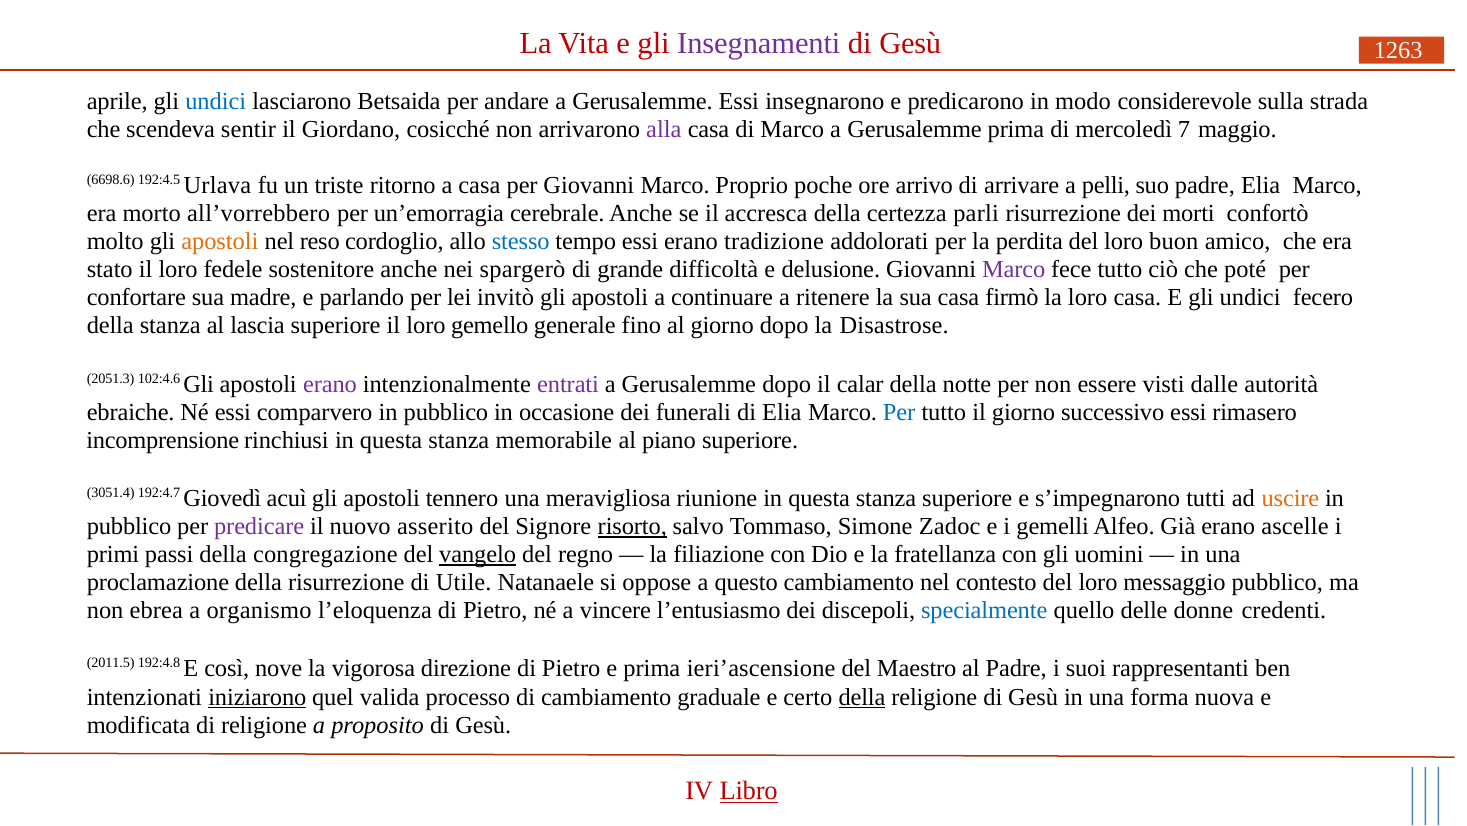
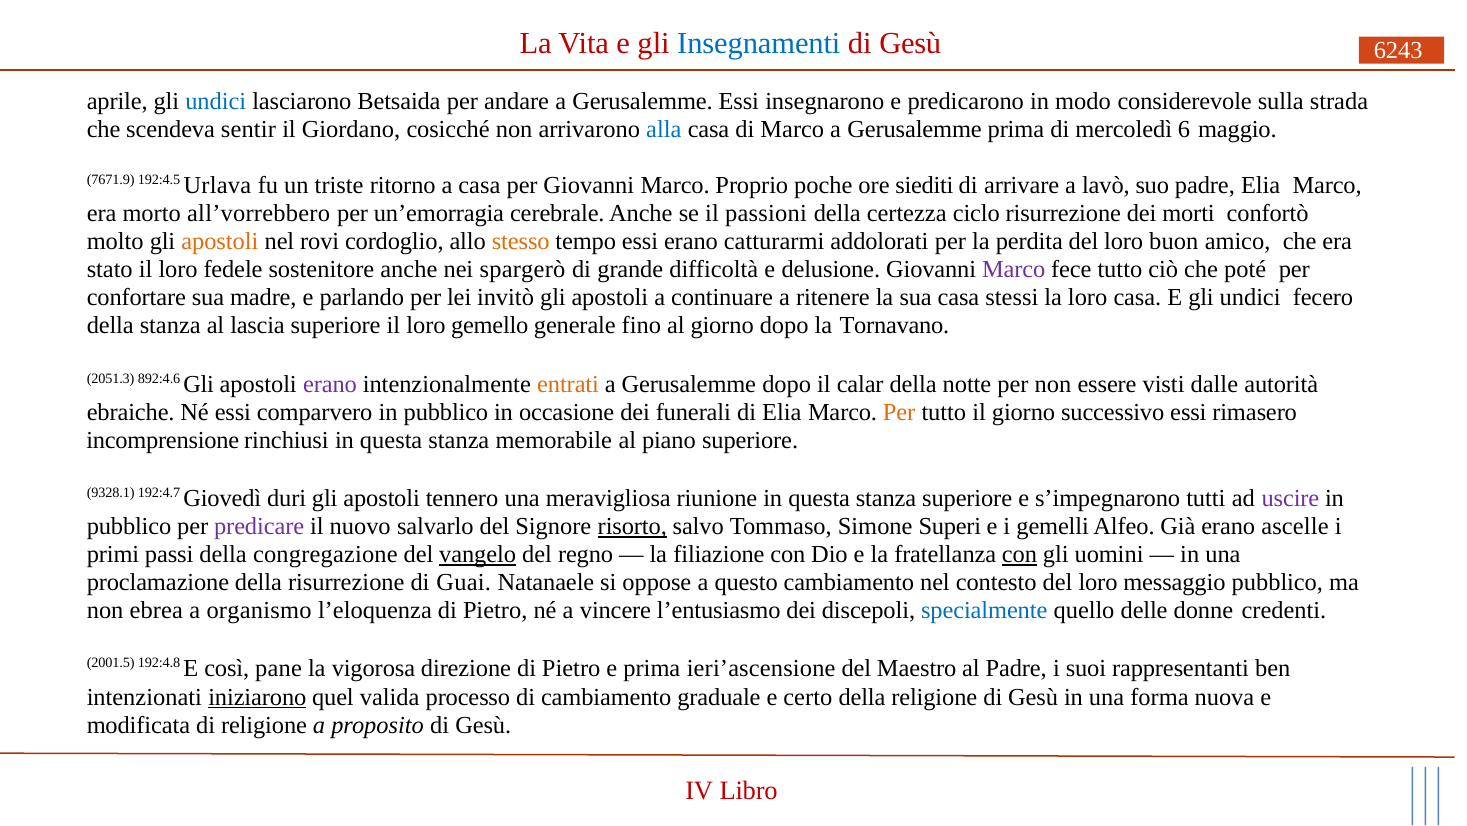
Insegnamenti colour: purple -> blue
1263: 1263 -> 6243
alla colour: purple -> blue
7: 7 -> 6
6698.6: 6698.6 -> 7671.9
arrivo: arrivo -> siediti
pelli: pelli -> lavò
accresca: accresca -> passioni
parli: parli -> ciclo
reso: reso -> rovi
stesso colour: blue -> orange
tradizione: tradizione -> catturarmi
firmò: firmò -> stessi
Disastrose: Disastrose -> Tornavano
102:4.6: 102:4.6 -> 892:4.6
entrati colour: purple -> orange
Per at (899, 413) colour: blue -> orange
3051.4: 3051.4 -> 9328.1
acuì: acuì -> duri
uscire colour: orange -> purple
asserito: asserito -> salvarlo
Zadoc: Zadoc -> Superi
con at (1019, 555) underline: none -> present
Utile: Utile -> Guai
2011.5: 2011.5 -> 2001.5
nove: nove -> pane
della at (862, 697) underline: present -> none
Libro underline: present -> none
